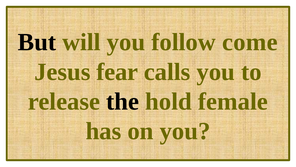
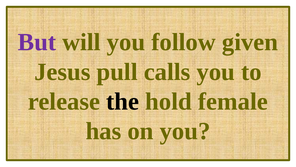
But colour: black -> purple
come: come -> given
fear: fear -> pull
